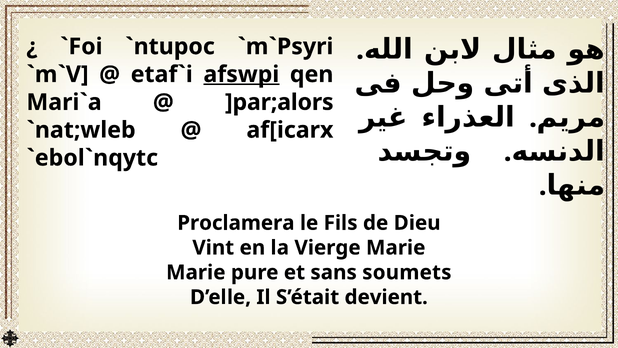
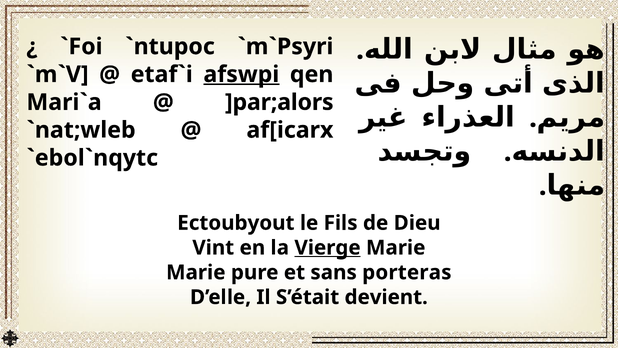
Proclamera: Proclamera -> Ectoubyout
Vierge underline: none -> present
soumets: soumets -> porteras
